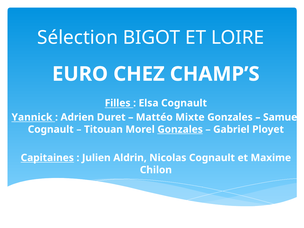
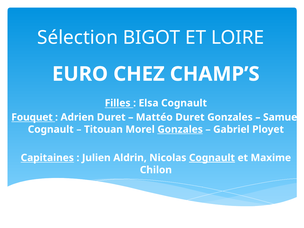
Yannick: Yannick -> Fouquet
Mattéo Mixte: Mixte -> Duret
Cognault at (212, 158) underline: none -> present
